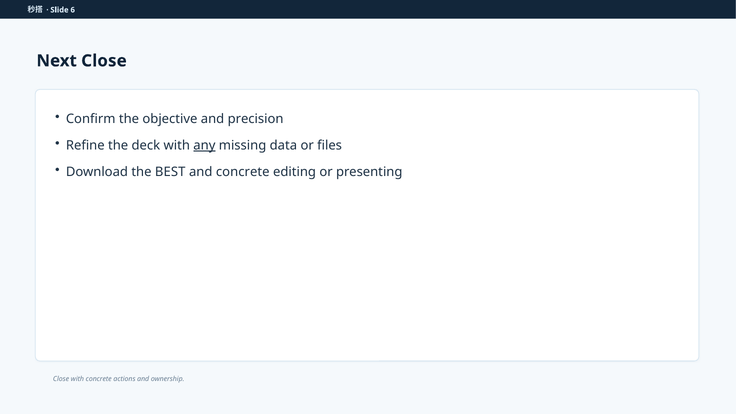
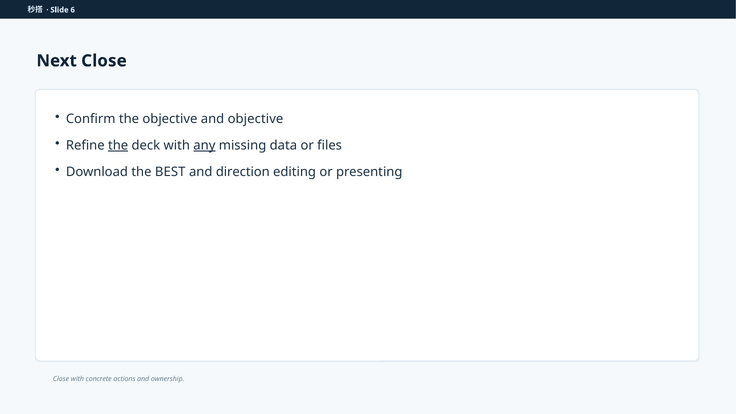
and precision: precision -> objective
the at (118, 145) underline: none -> present
and concrete: concrete -> direction
